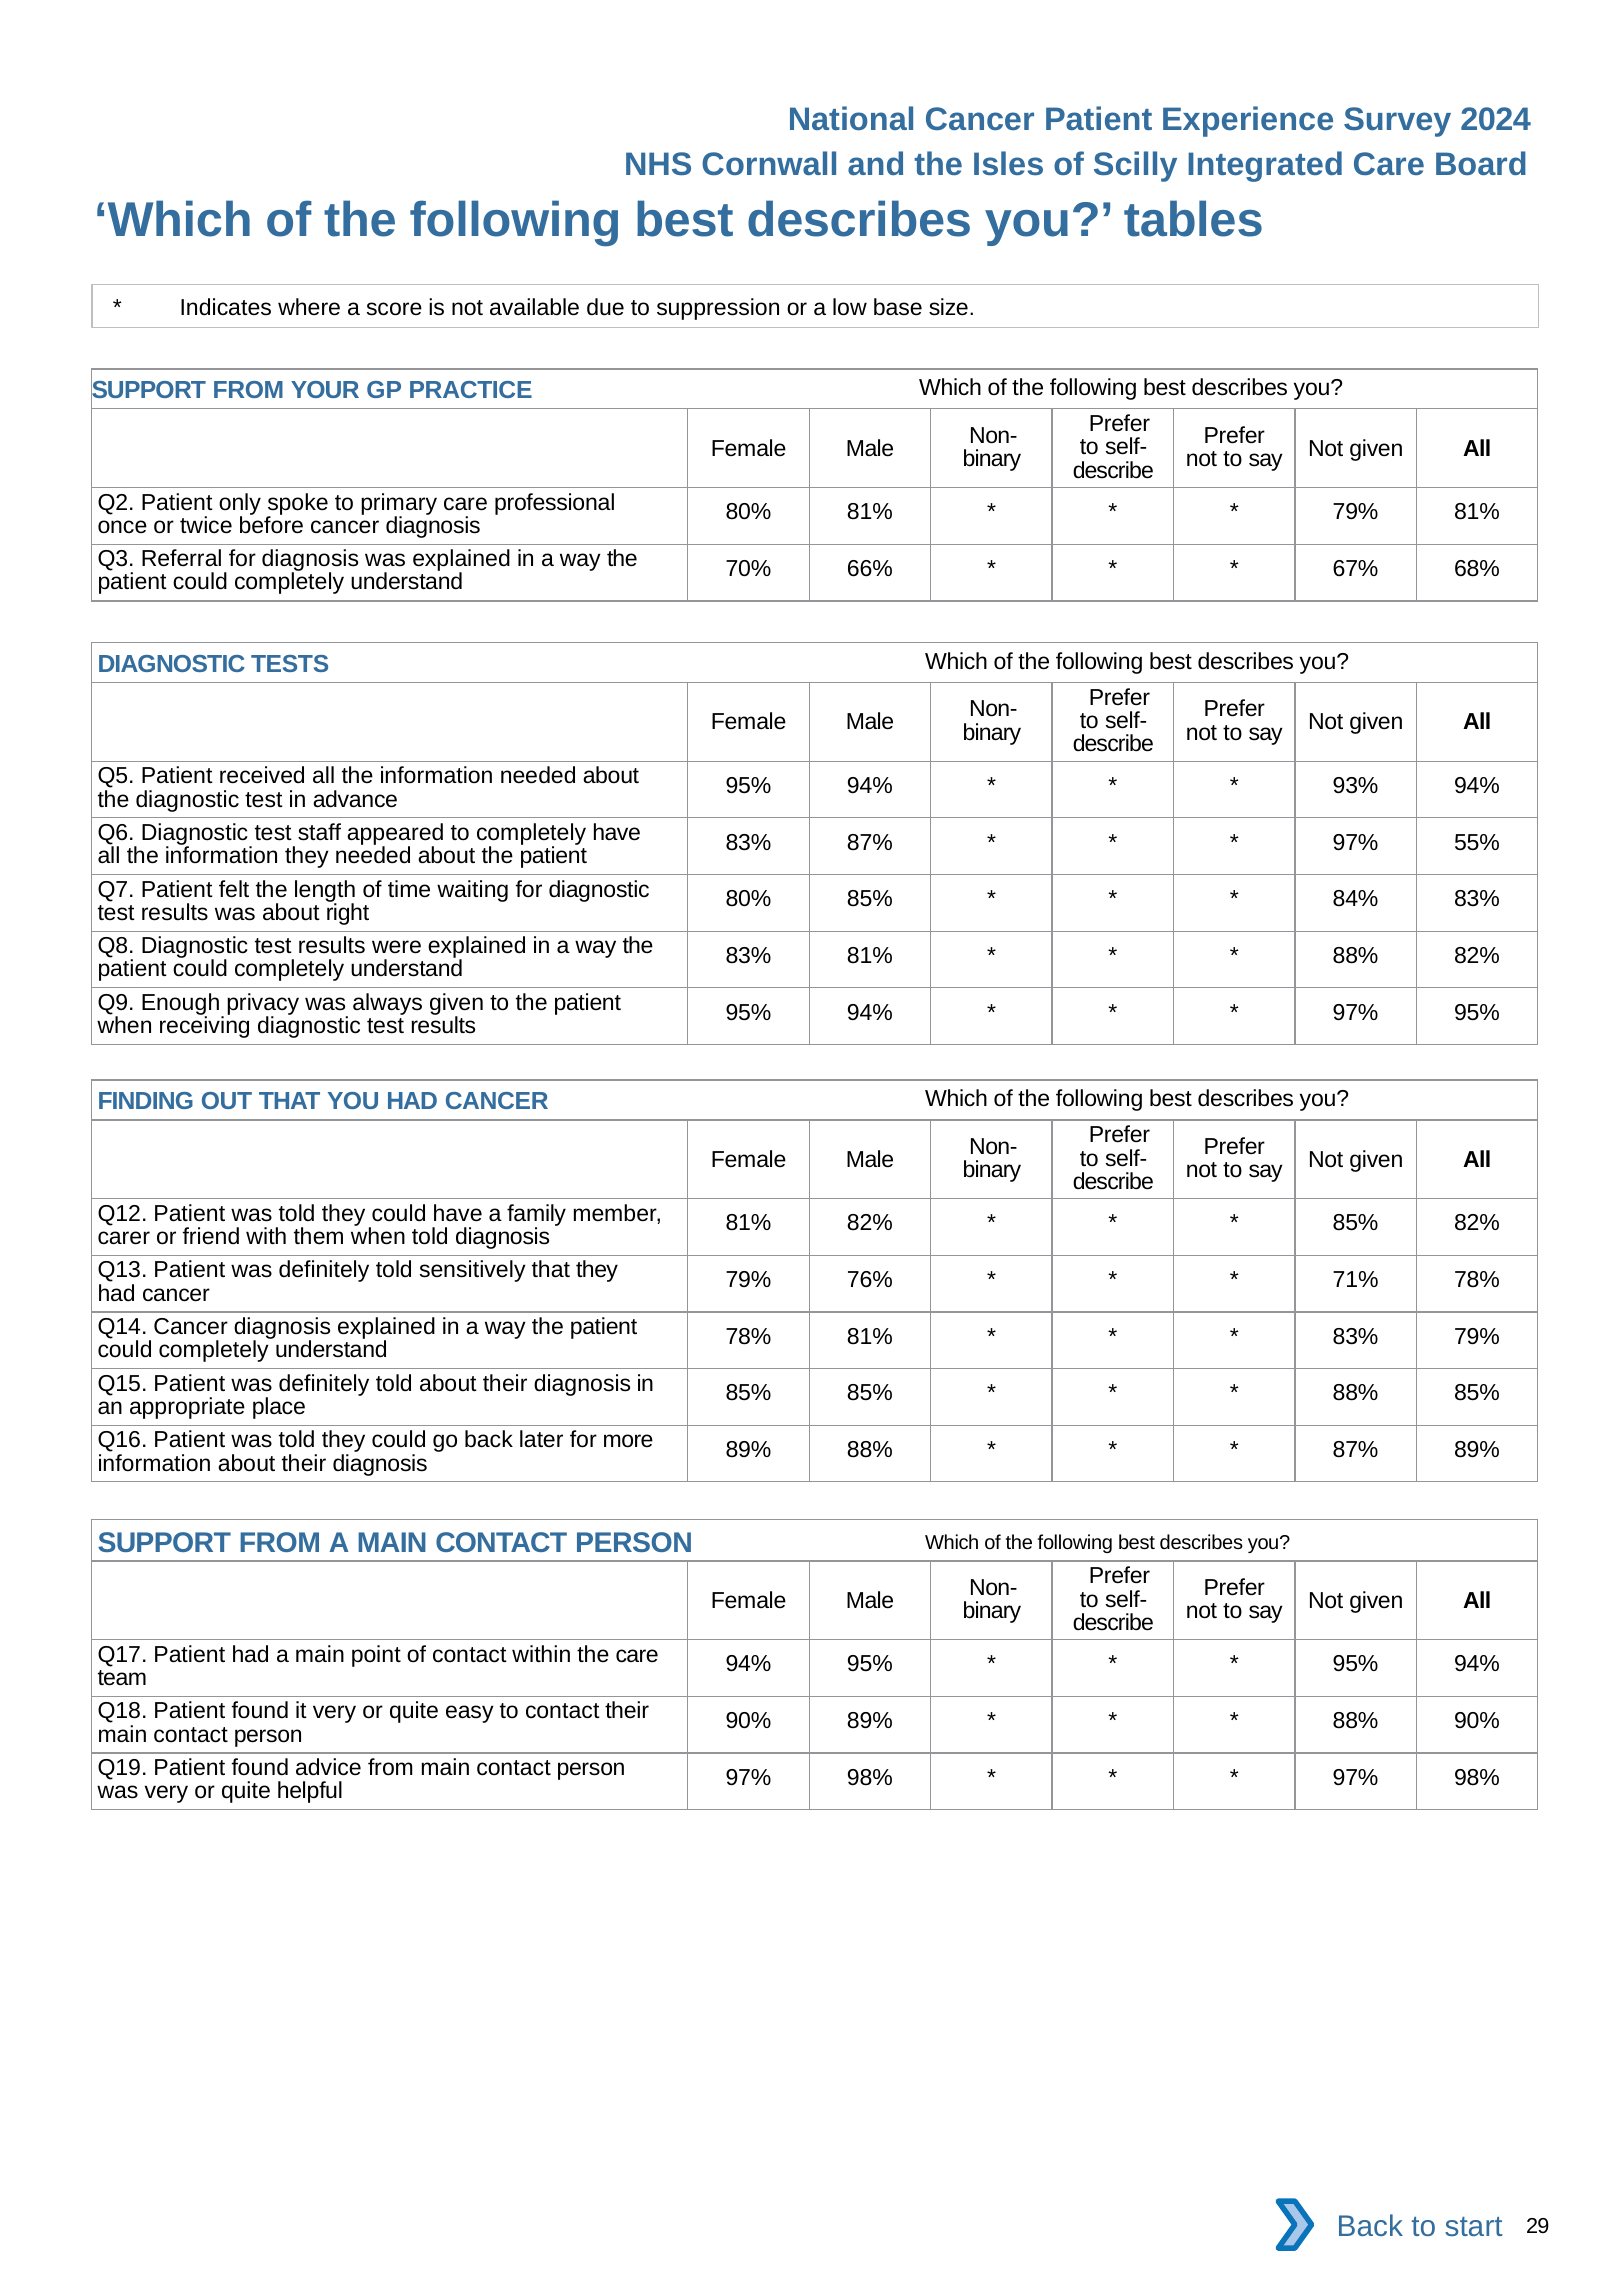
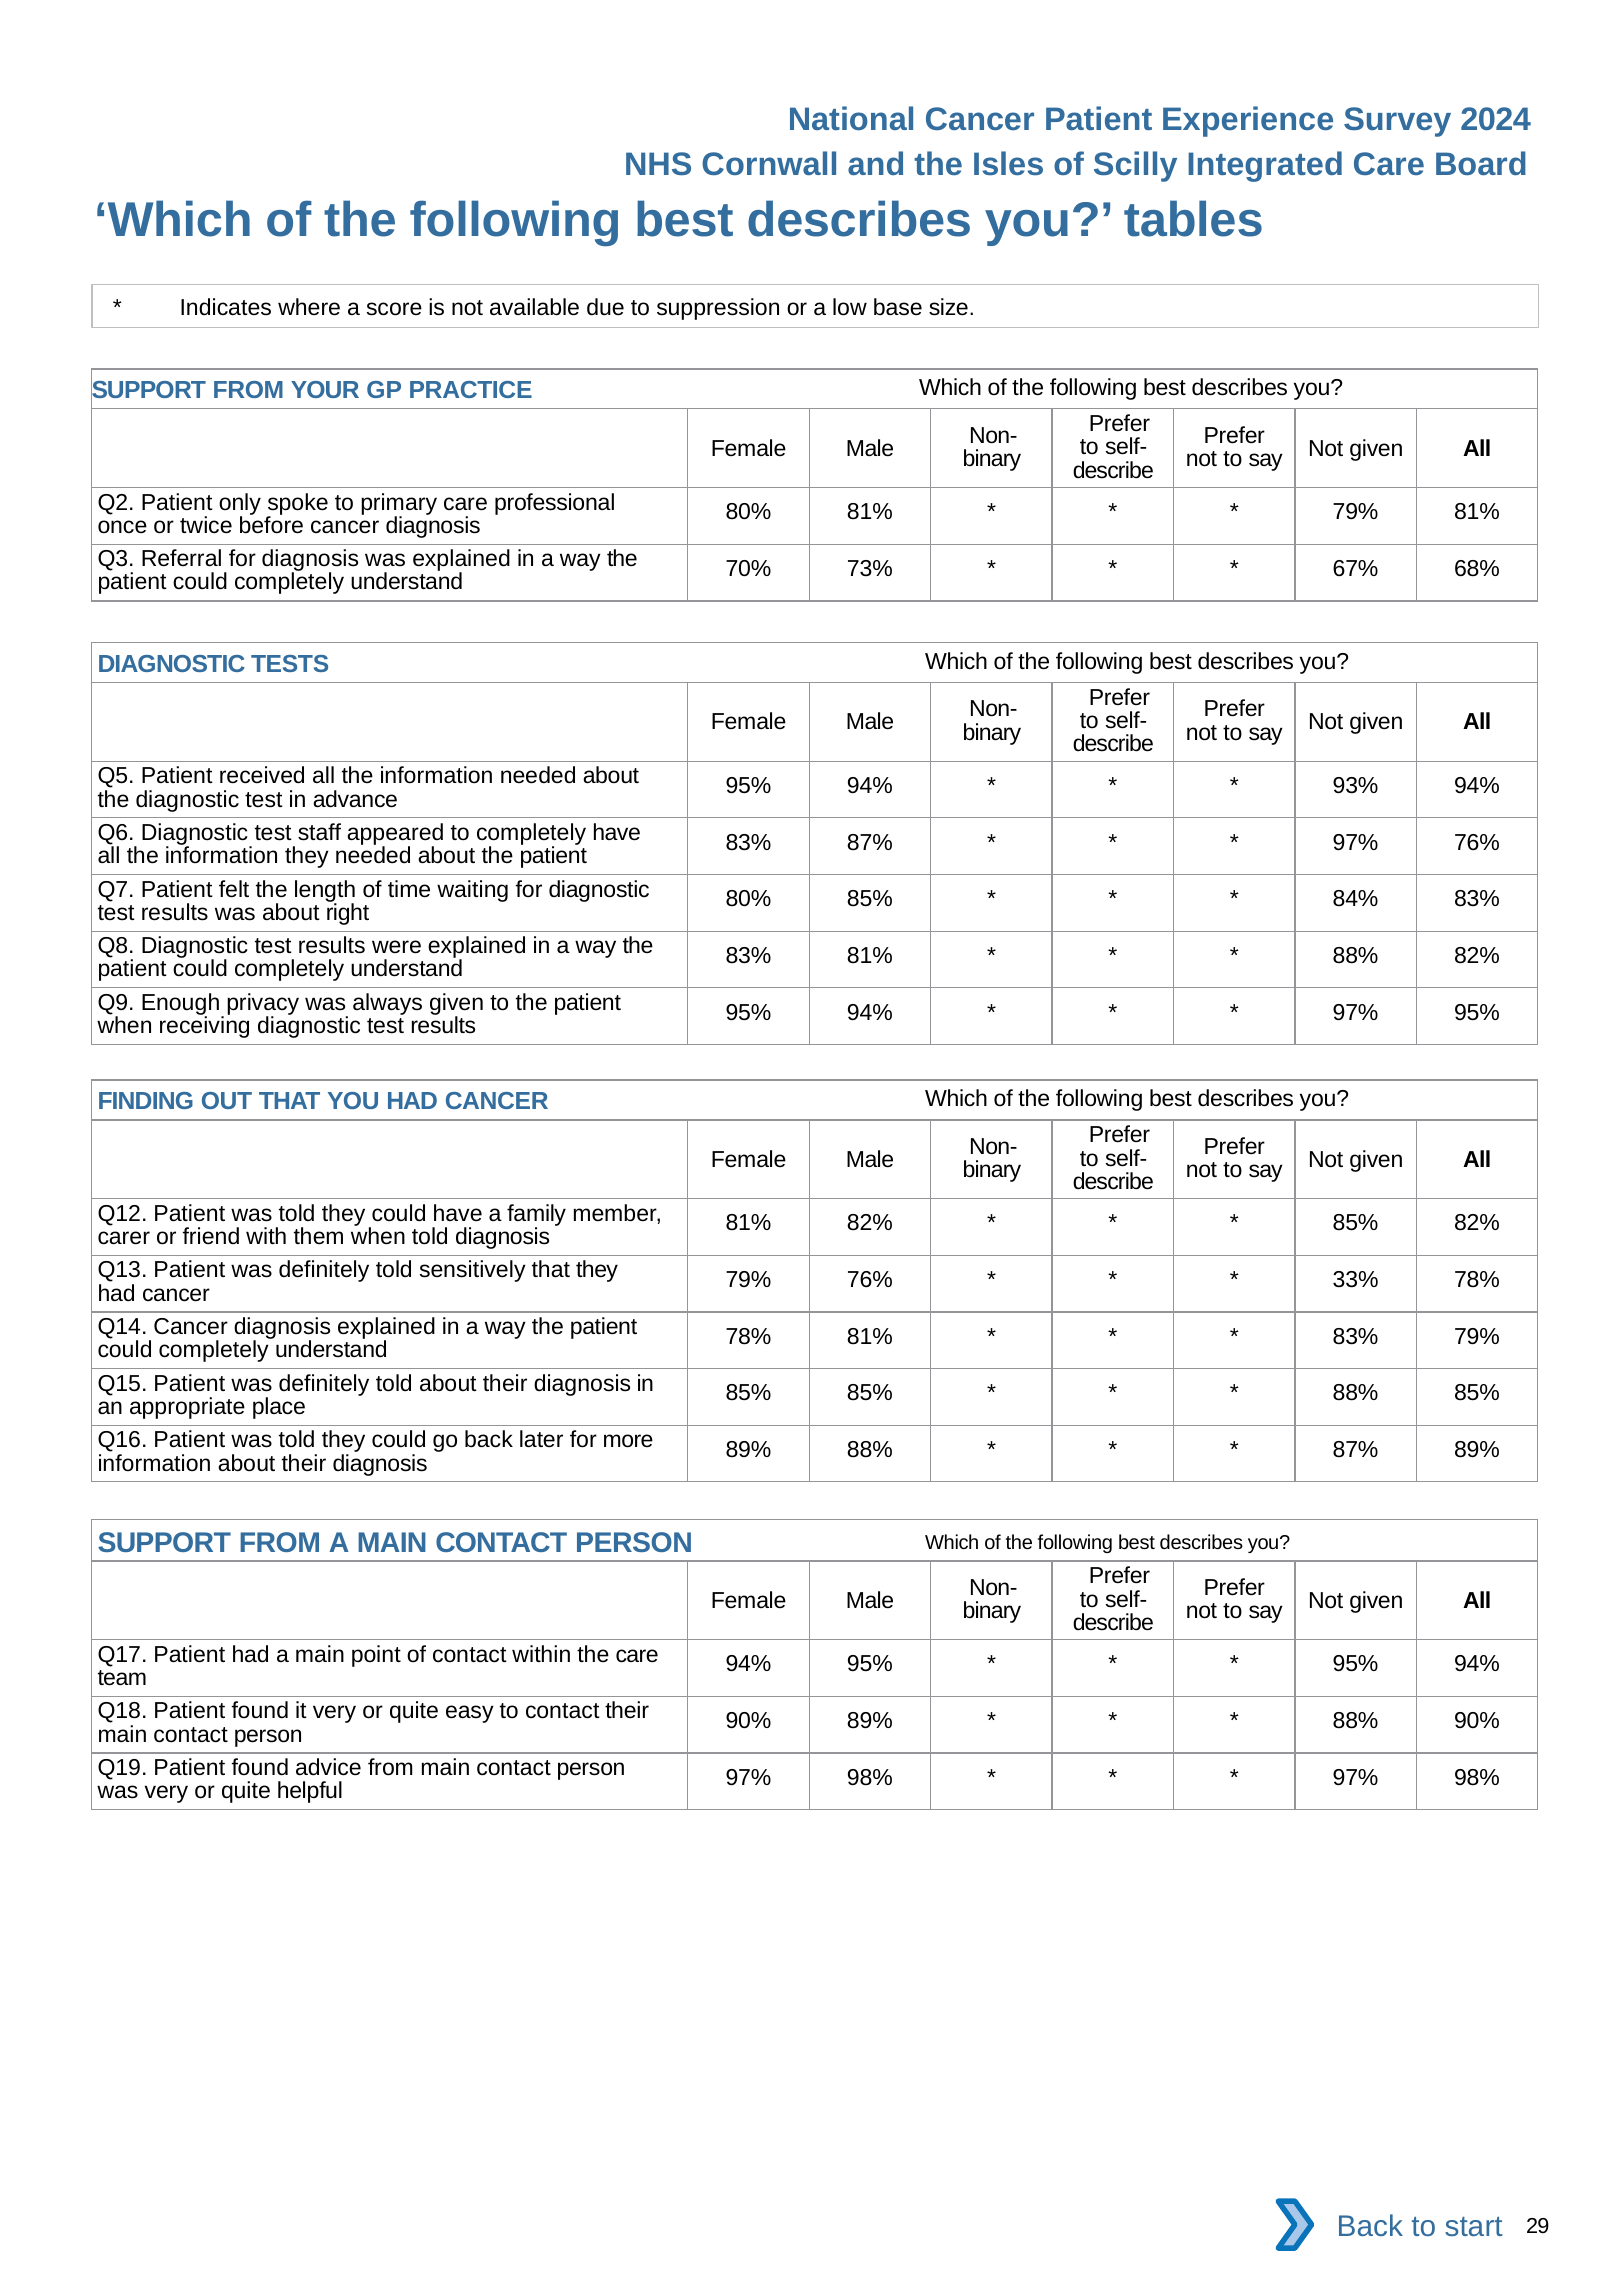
66%: 66% -> 73%
97% 55%: 55% -> 76%
71%: 71% -> 33%
